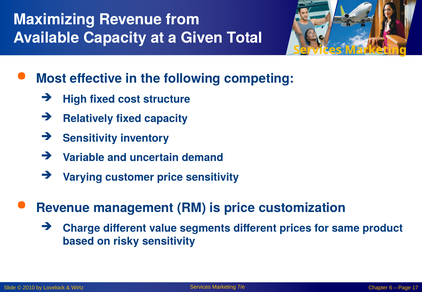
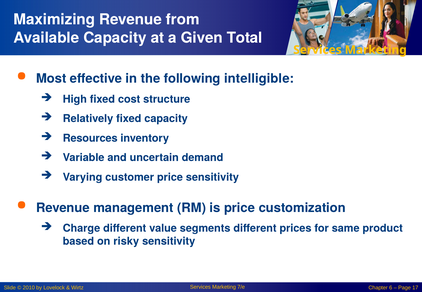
competing: competing -> intelligible
Sensitivity at (90, 138): Sensitivity -> Resources
